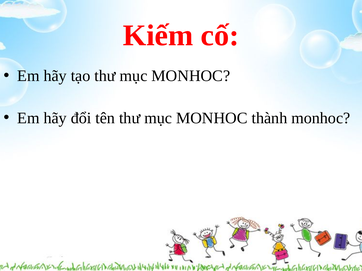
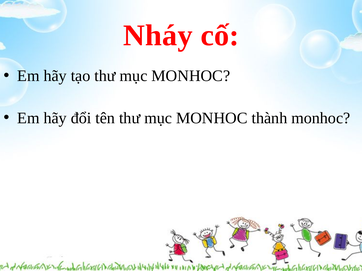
Kiếm: Kiếm -> Nháy
